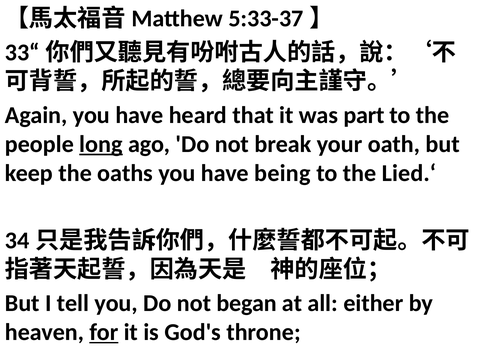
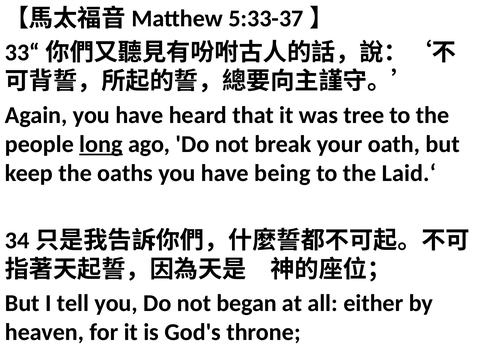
part: part -> tree
Lied.‘: Lied.‘ -> Laid.‘
for underline: present -> none
